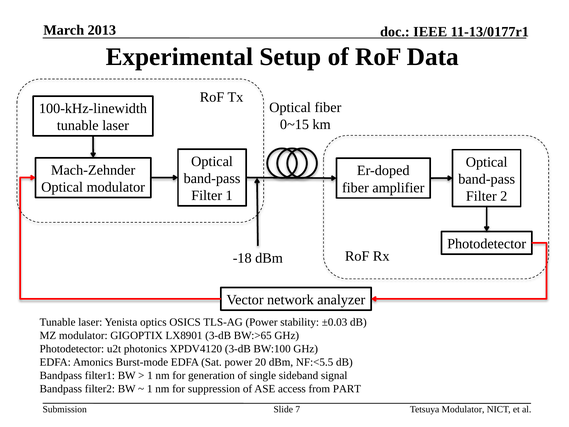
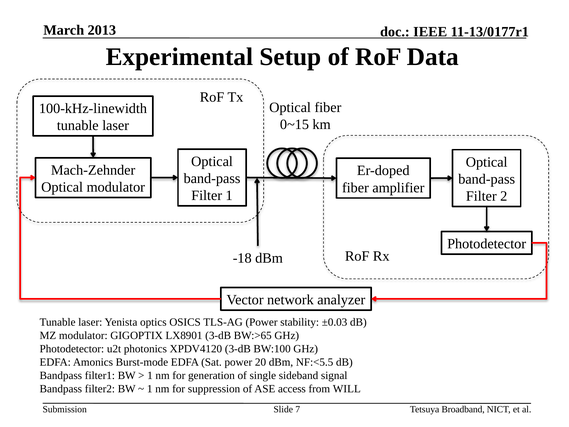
PART: PART -> WILL
Tetsuya Modulator: Modulator -> Broadband
